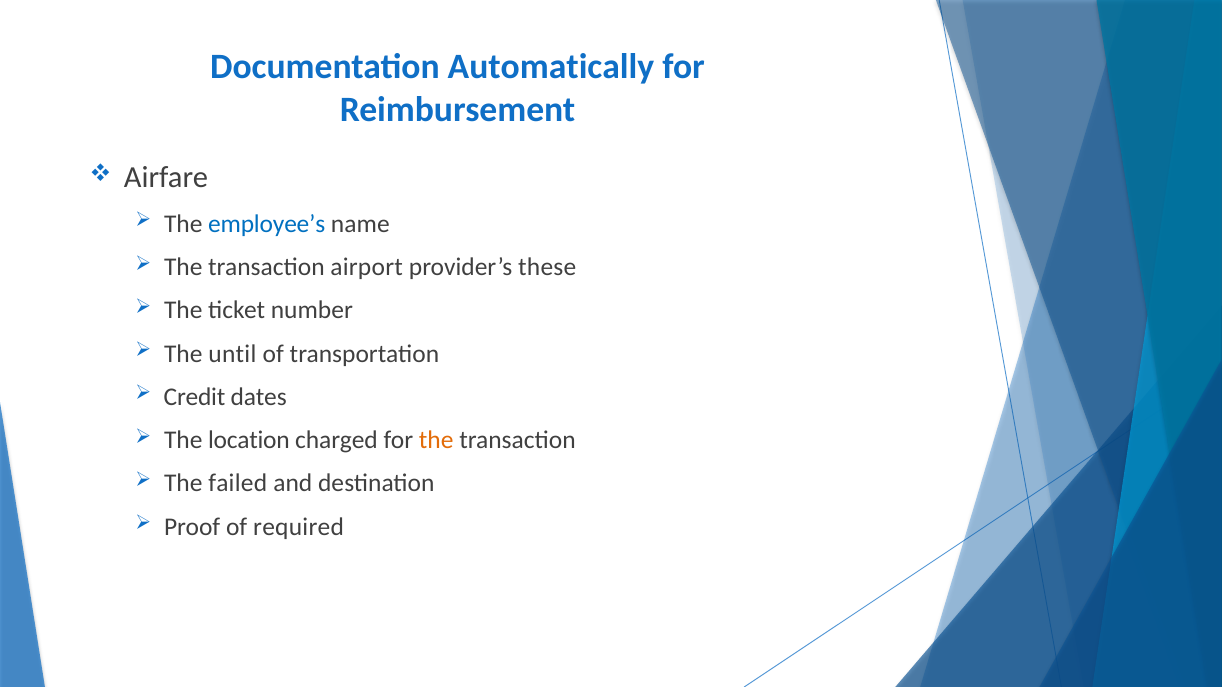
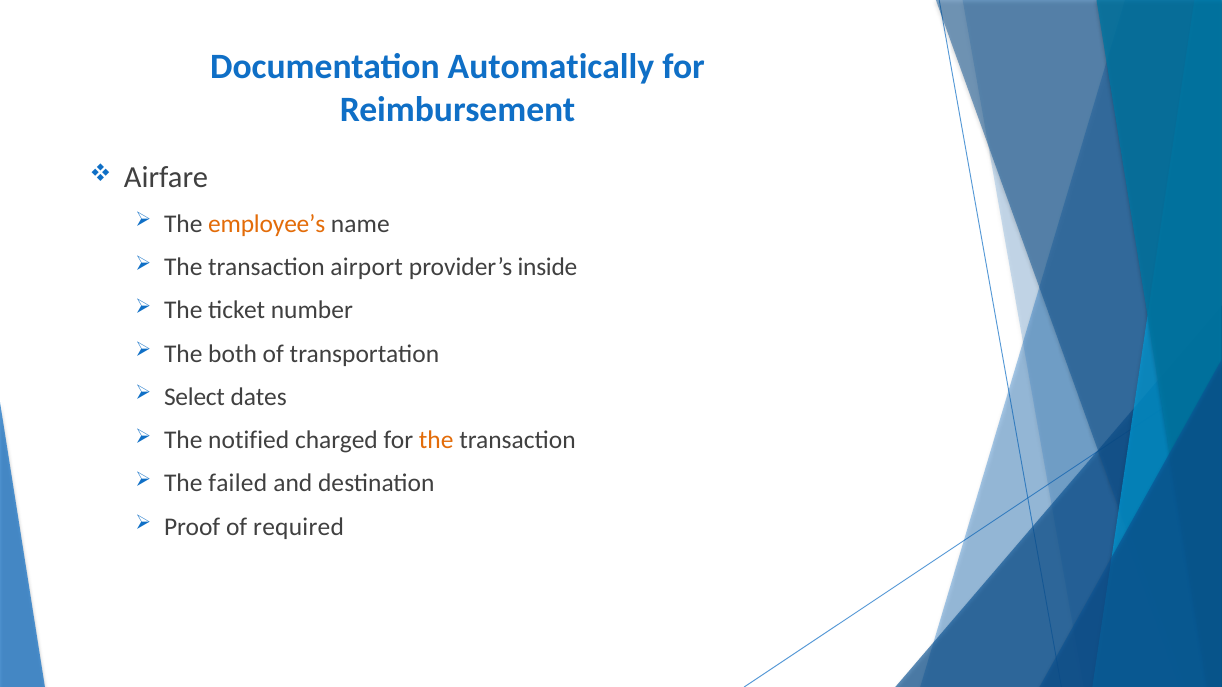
employee’s colour: blue -> orange
these: these -> inside
until: until -> both
Credit: Credit -> Select
location: location -> notified
